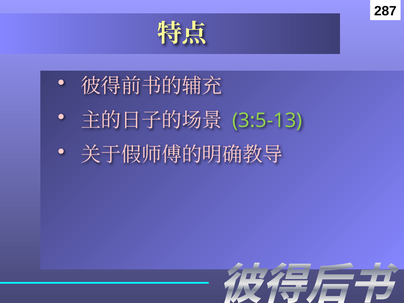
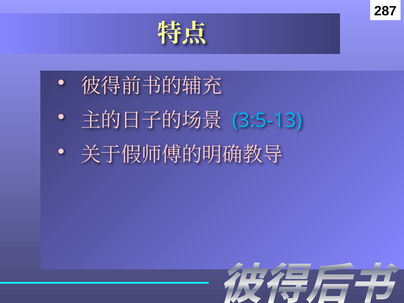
3:5-13 colour: light green -> light blue
